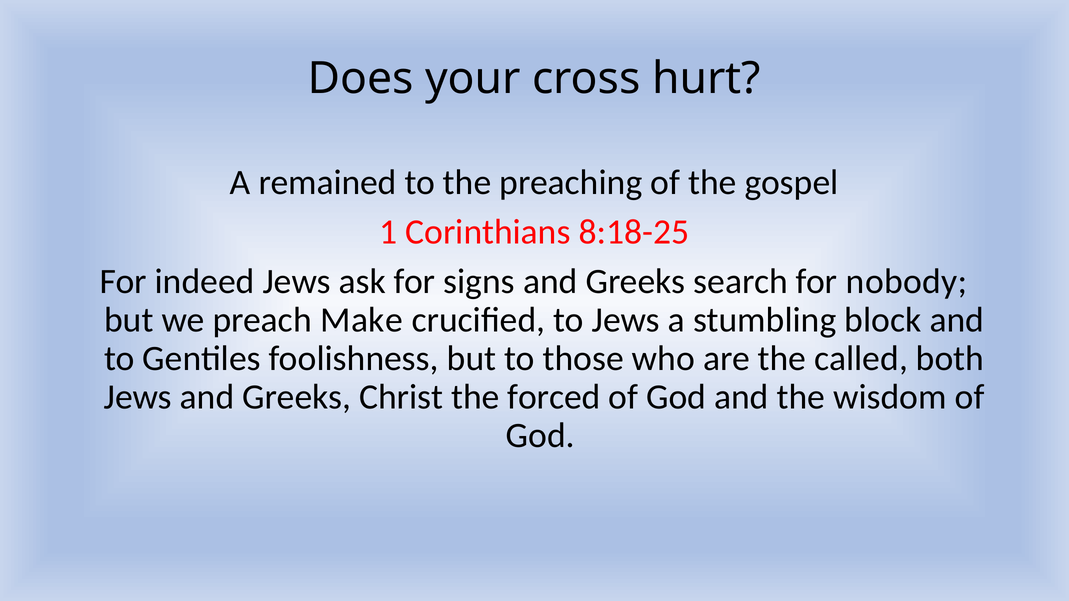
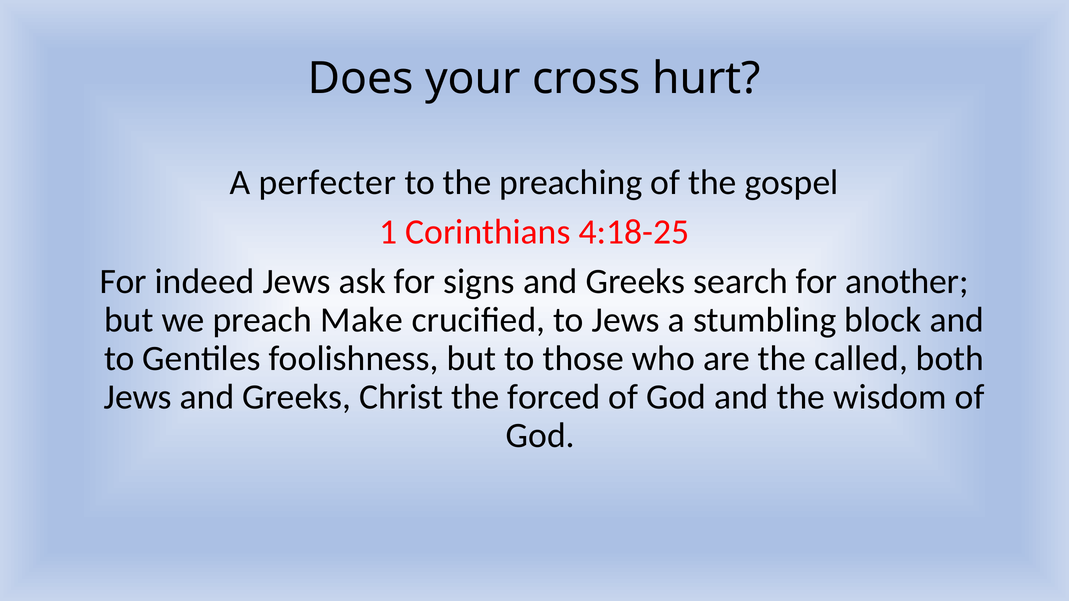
remained: remained -> perfecter
8:18-25: 8:18-25 -> 4:18-25
nobody: nobody -> another
